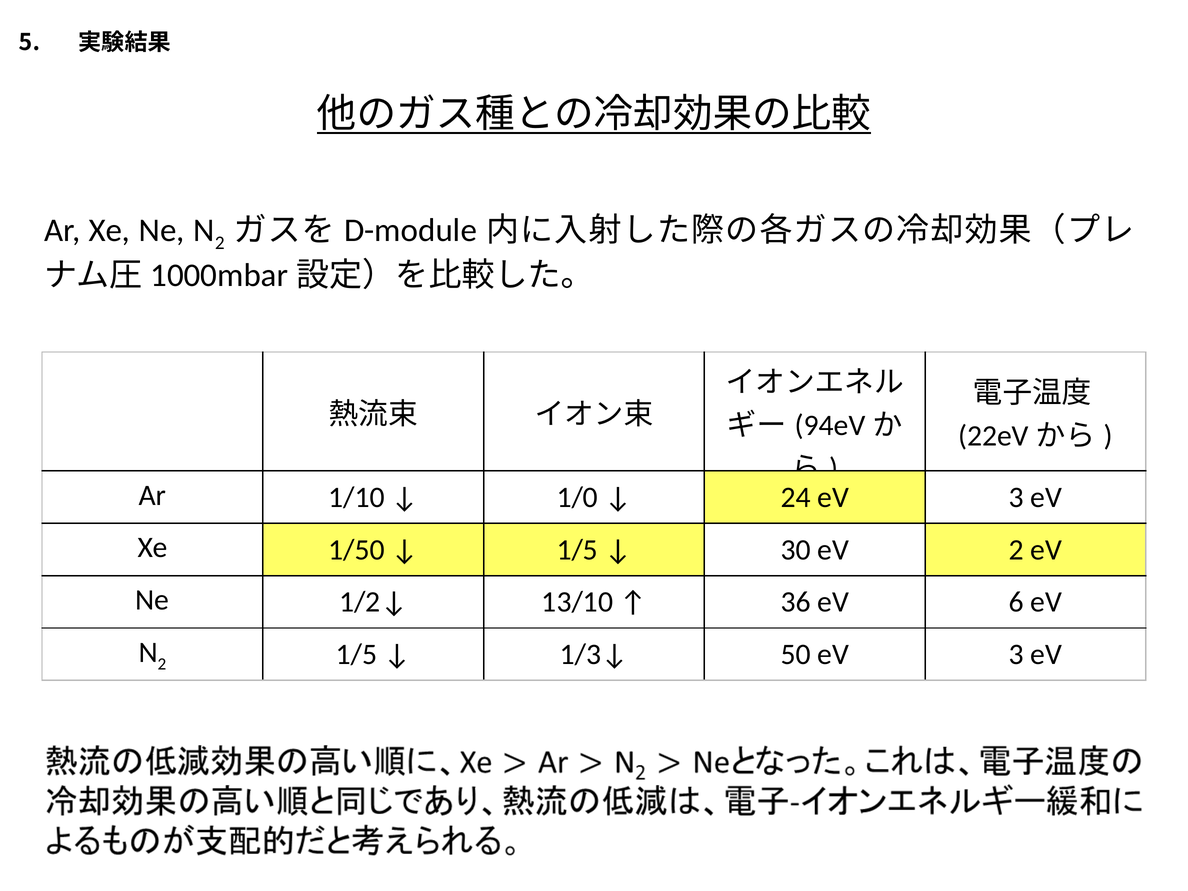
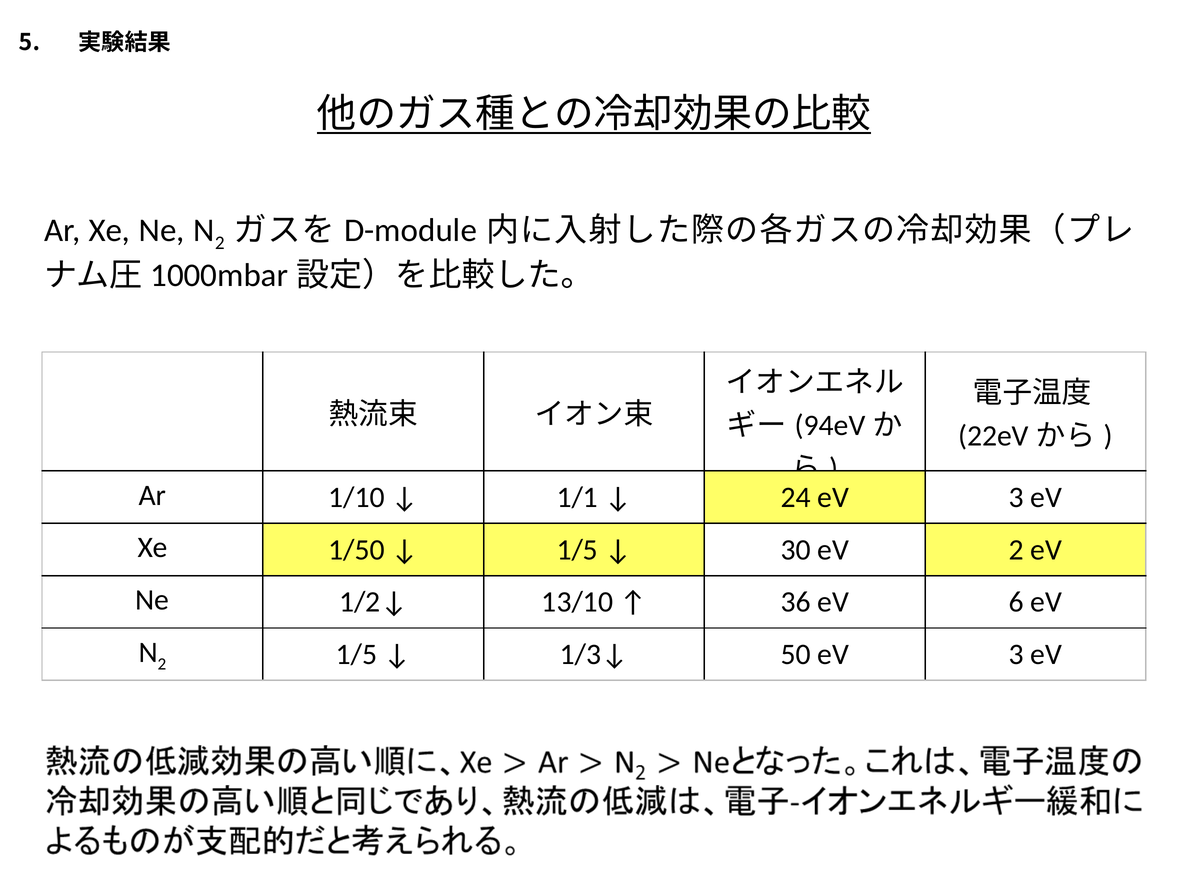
1/0: 1/0 -> 1/1
